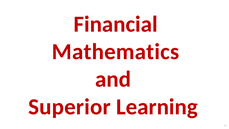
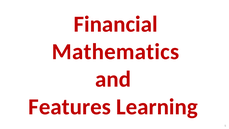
Superior: Superior -> Features
